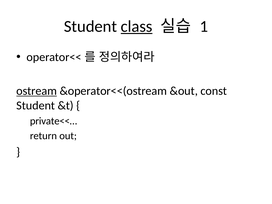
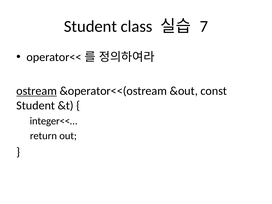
class underline: present -> none
1: 1 -> 7
private<<…: private<<… -> integer<<…
